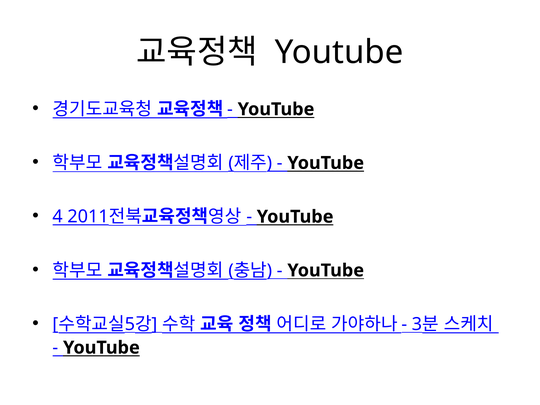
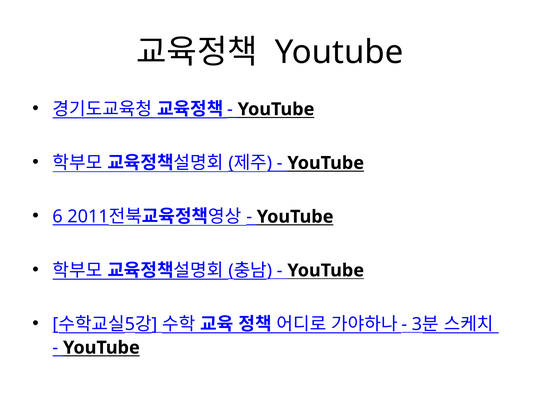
4: 4 -> 6
